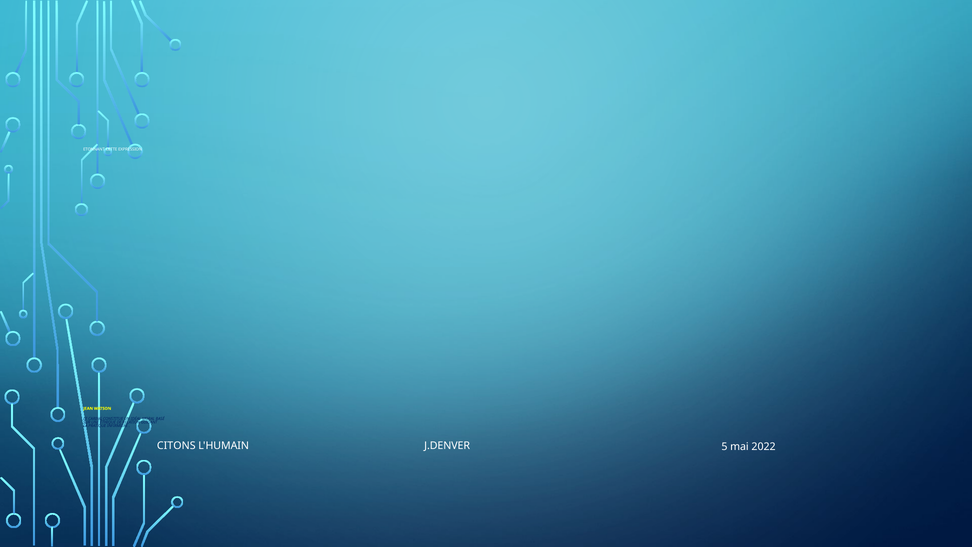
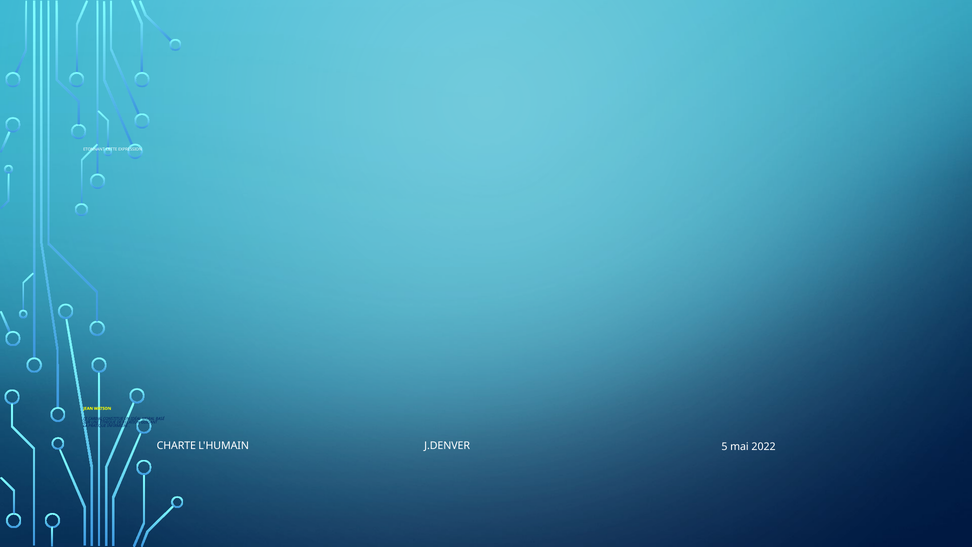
CITONS: CITONS -> CHARTE
